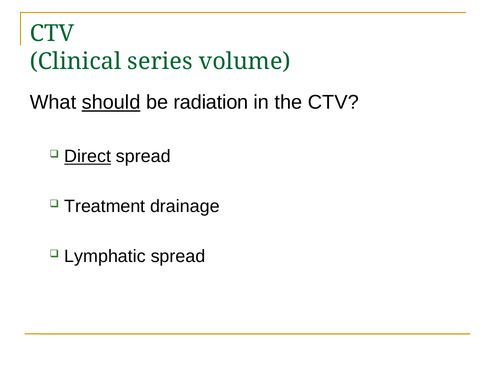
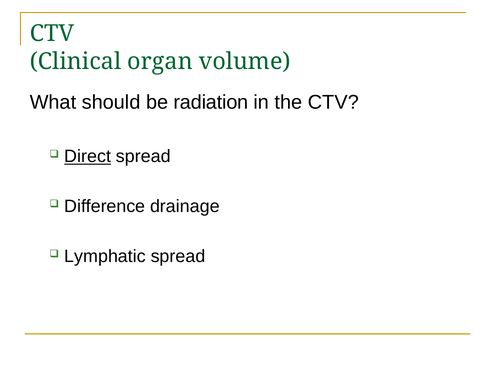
series: series -> organ
should underline: present -> none
Treatment: Treatment -> Difference
